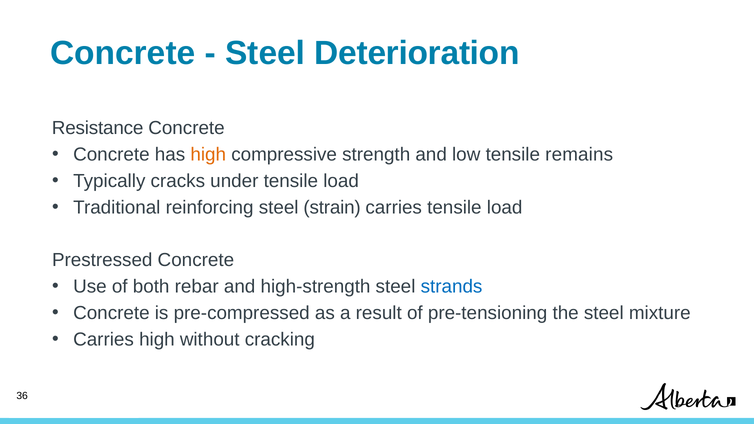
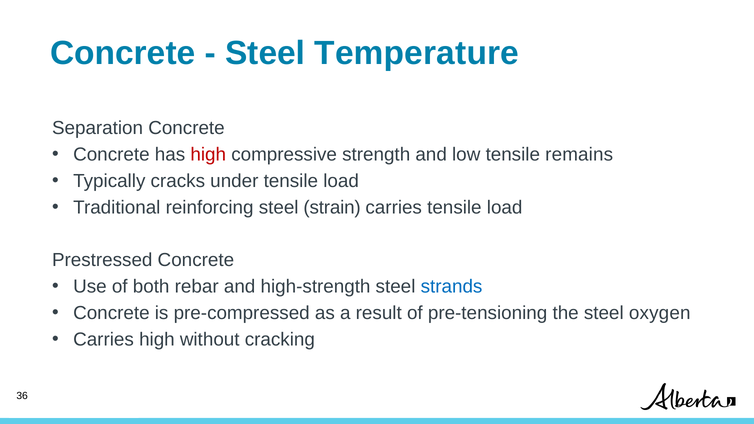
Deterioration: Deterioration -> Temperature
Resistance: Resistance -> Separation
high at (208, 155) colour: orange -> red
mixture: mixture -> oxygen
